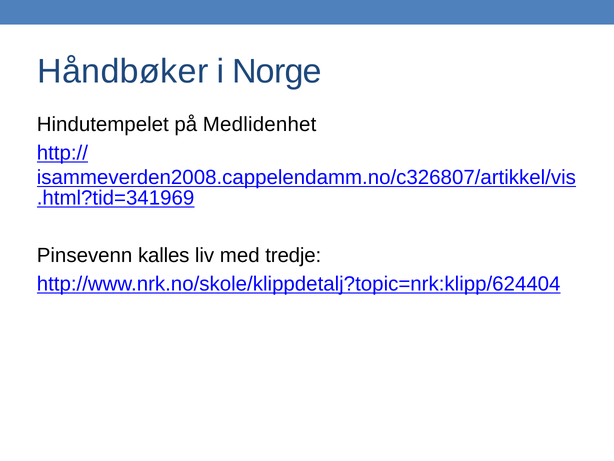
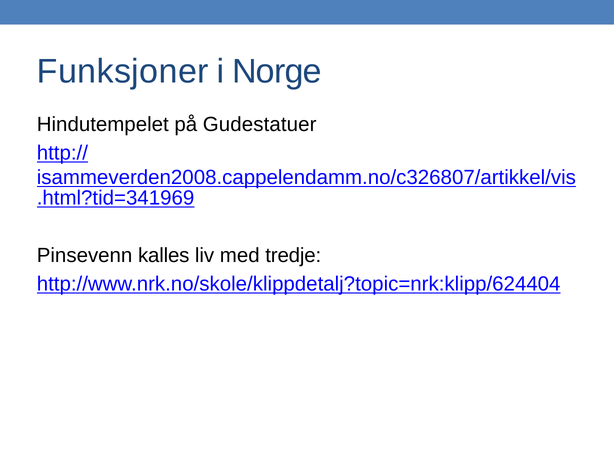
Håndbøker: Håndbøker -> Funksjoner
Medlidenhet: Medlidenhet -> Gudestatuer
